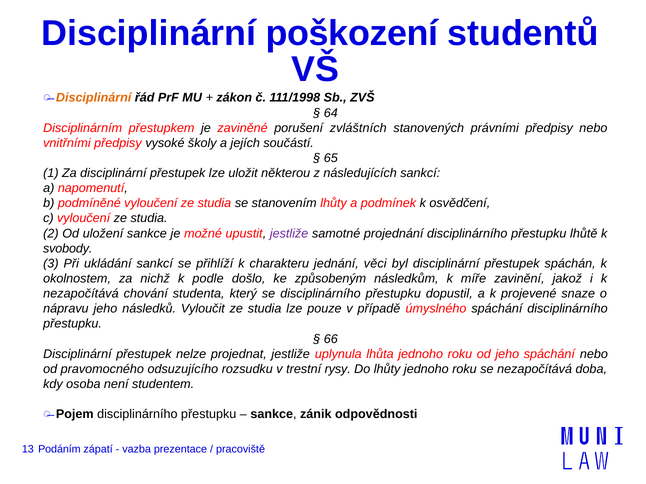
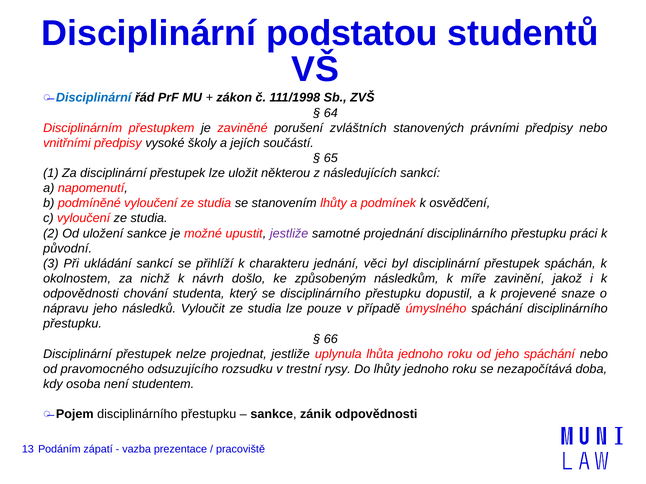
poškození: poškození -> podstatou
Disciplinární at (94, 98) colour: orange -> blue
lhůtě: lhůtě -> práci
svobody: svobody -> původní
podle: podle -> návrh
nezapočítává at (81, 294): nezapočítává -> odpovědnosti
